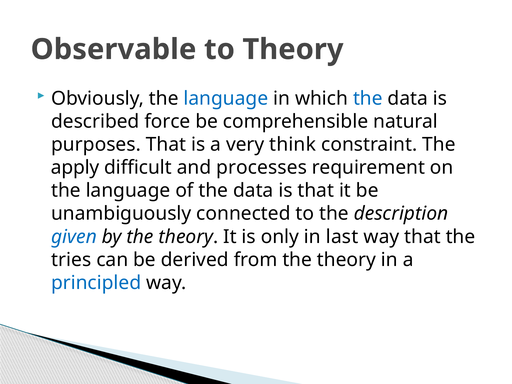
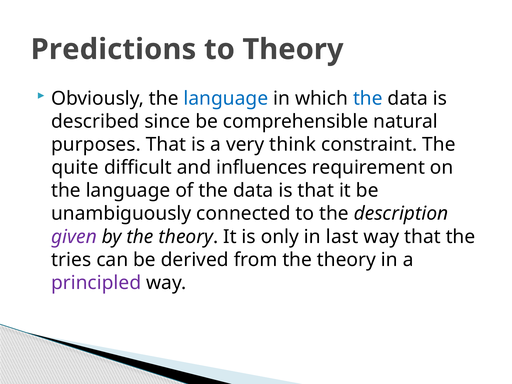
Observable: Observable -> Predictions
force: force -> since
apply: apply -> quite
processes: processes -> influences
given colour: blue -> purple
principled colour: blue -> purple
